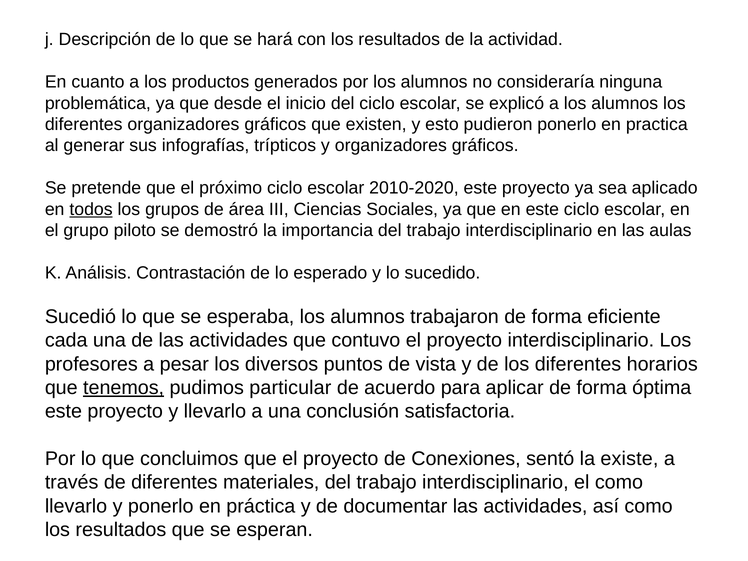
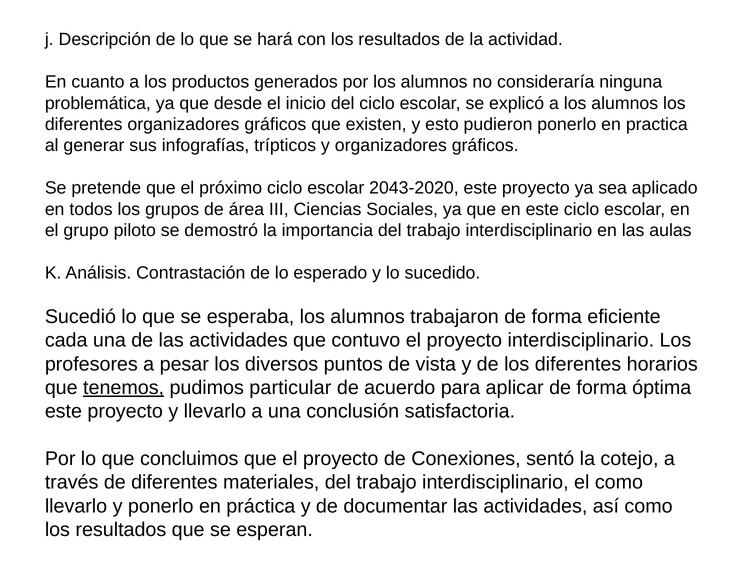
2010-2020: 2010-2020 -> 2043-2020
todos underline: present -> none
existe: existe -> cotejo
